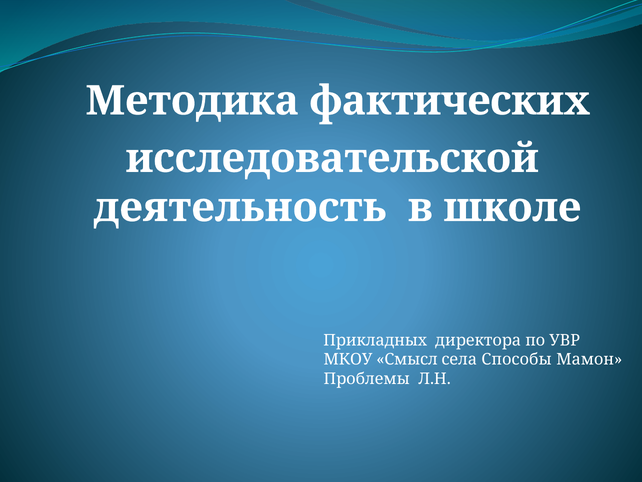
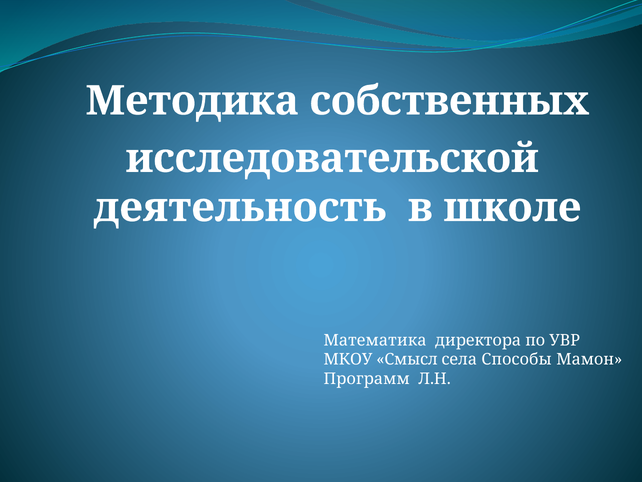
фактических: фактических -> собственных
Прикладных: Прикладных -> Математика
Проблемы: Проблемы -> Программ
